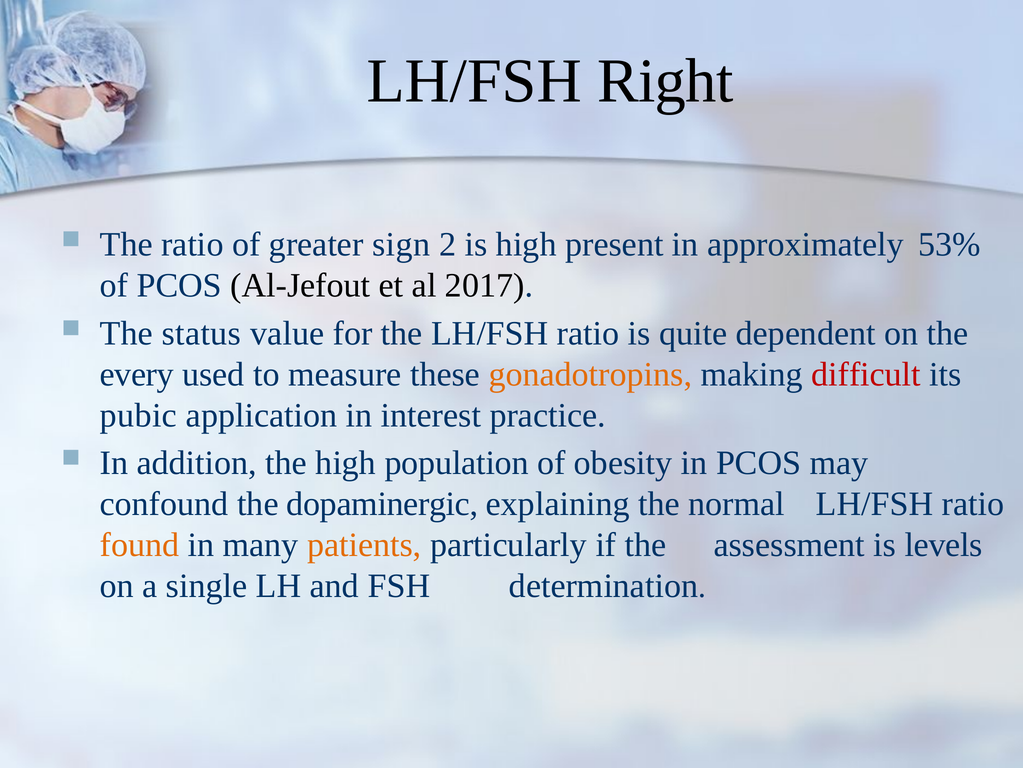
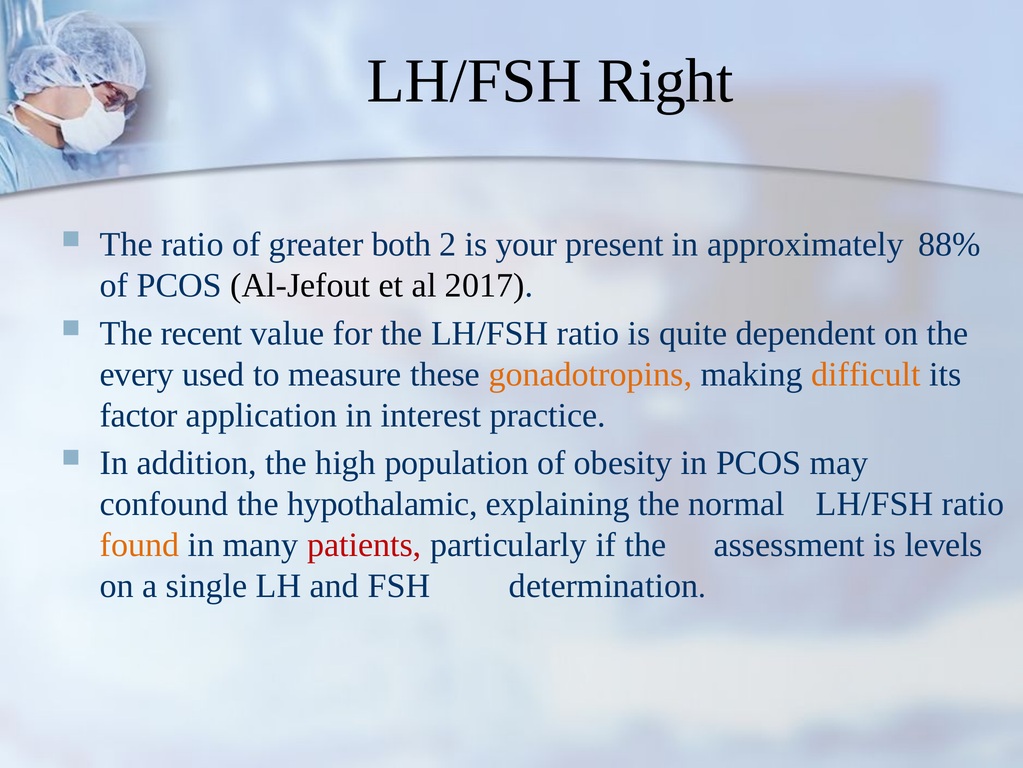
sign: sign -> both
is high: high -> your
53%: 53% -> 88%
status: status -> recent
difficult colour: red -> orange
pubic: pubic -> factor
dopaminergic: dopaminergic -> hypothalamic
patients colour: orange -> red
